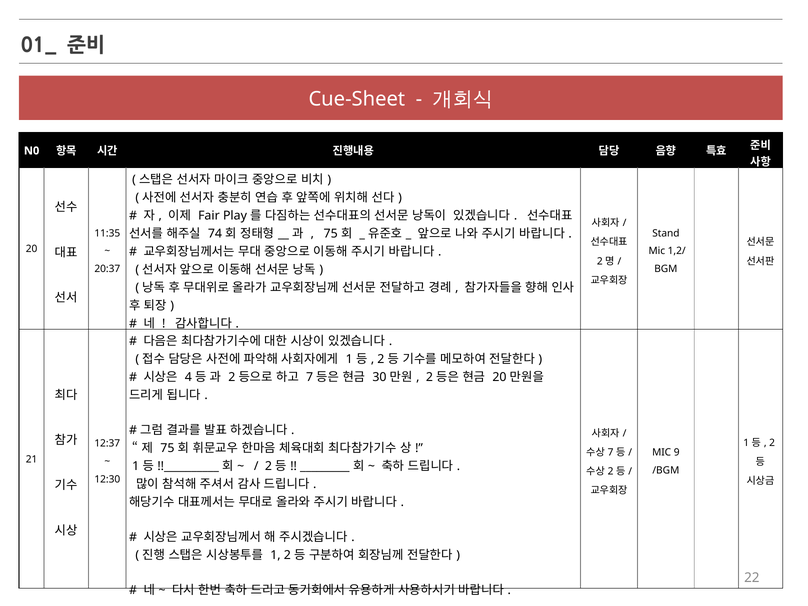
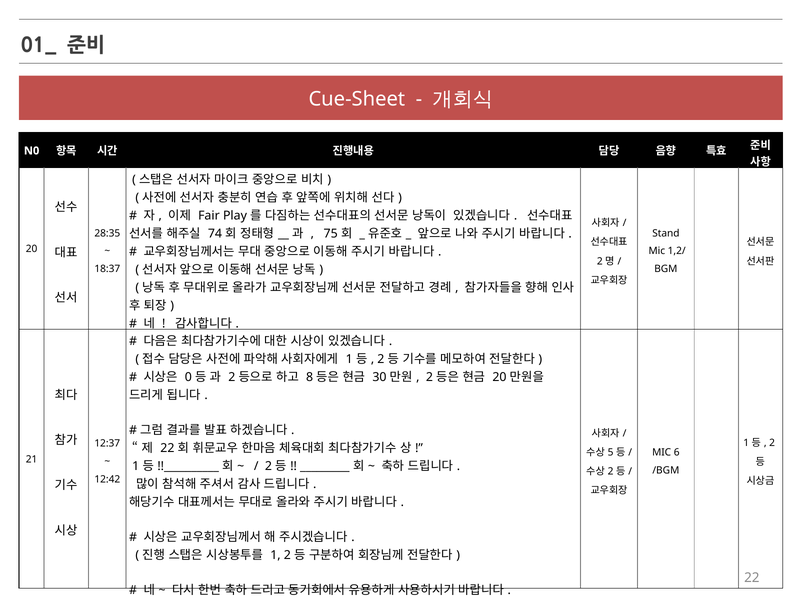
11:35: 11:35 -> 28:35
20:37: 20:37 -> 18:37
4: 4 -> 0
7 at (310, 377): 7 -> 8
75 at (167, 448): 75 -> 22
7 at (611, 452): 7 -> 5
9: 9 -> 6
12:30: 12:30 -> 12:42
